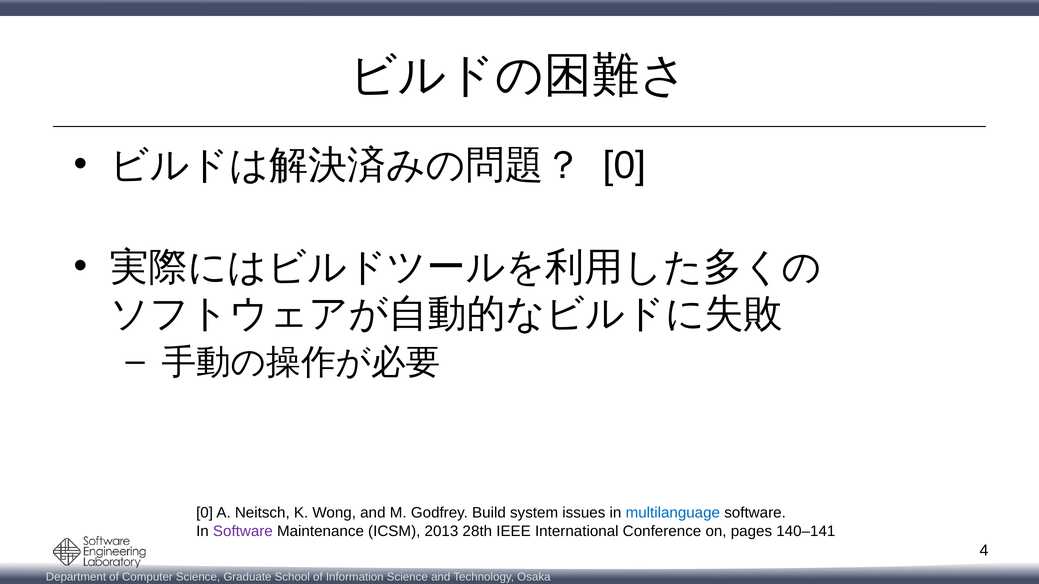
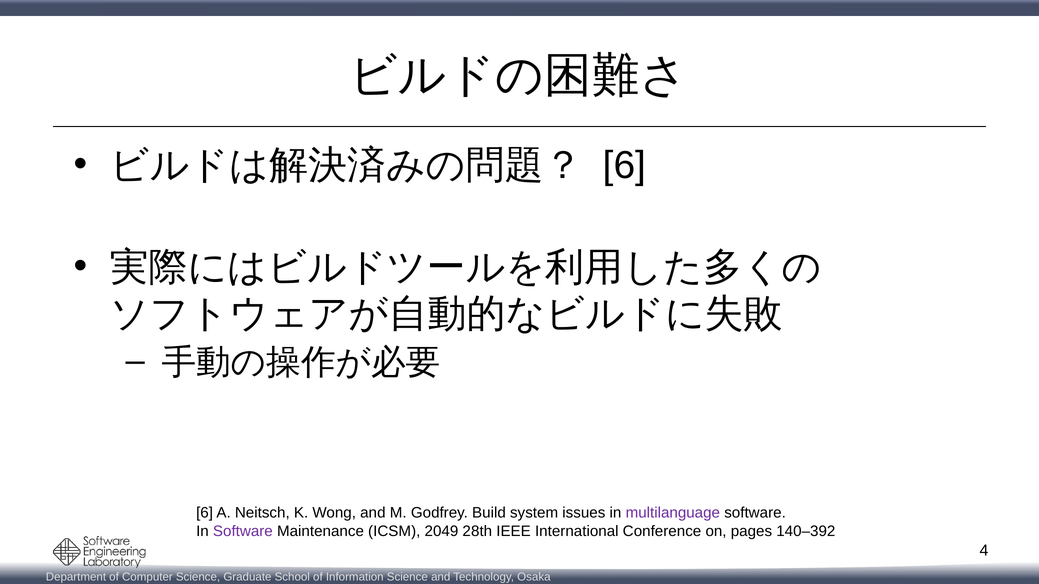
0 at (624, 165): 0 -> 6
0 at (205, 513): 0 -> 6
multilanguage colour: blue -> purple
2013: 2013 -> 2049
140–141: 140–141 -> 140–392
